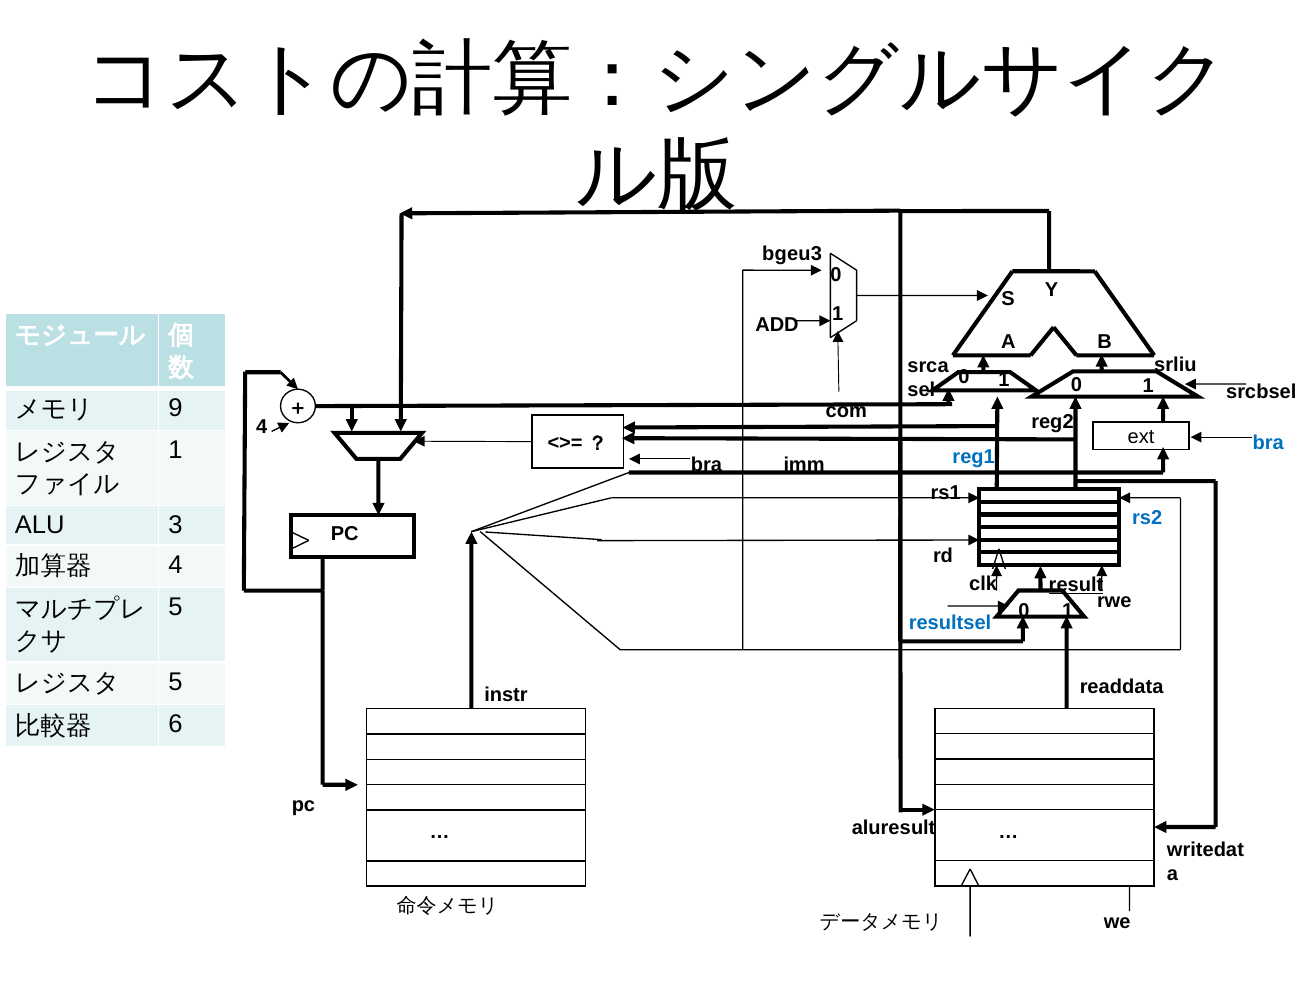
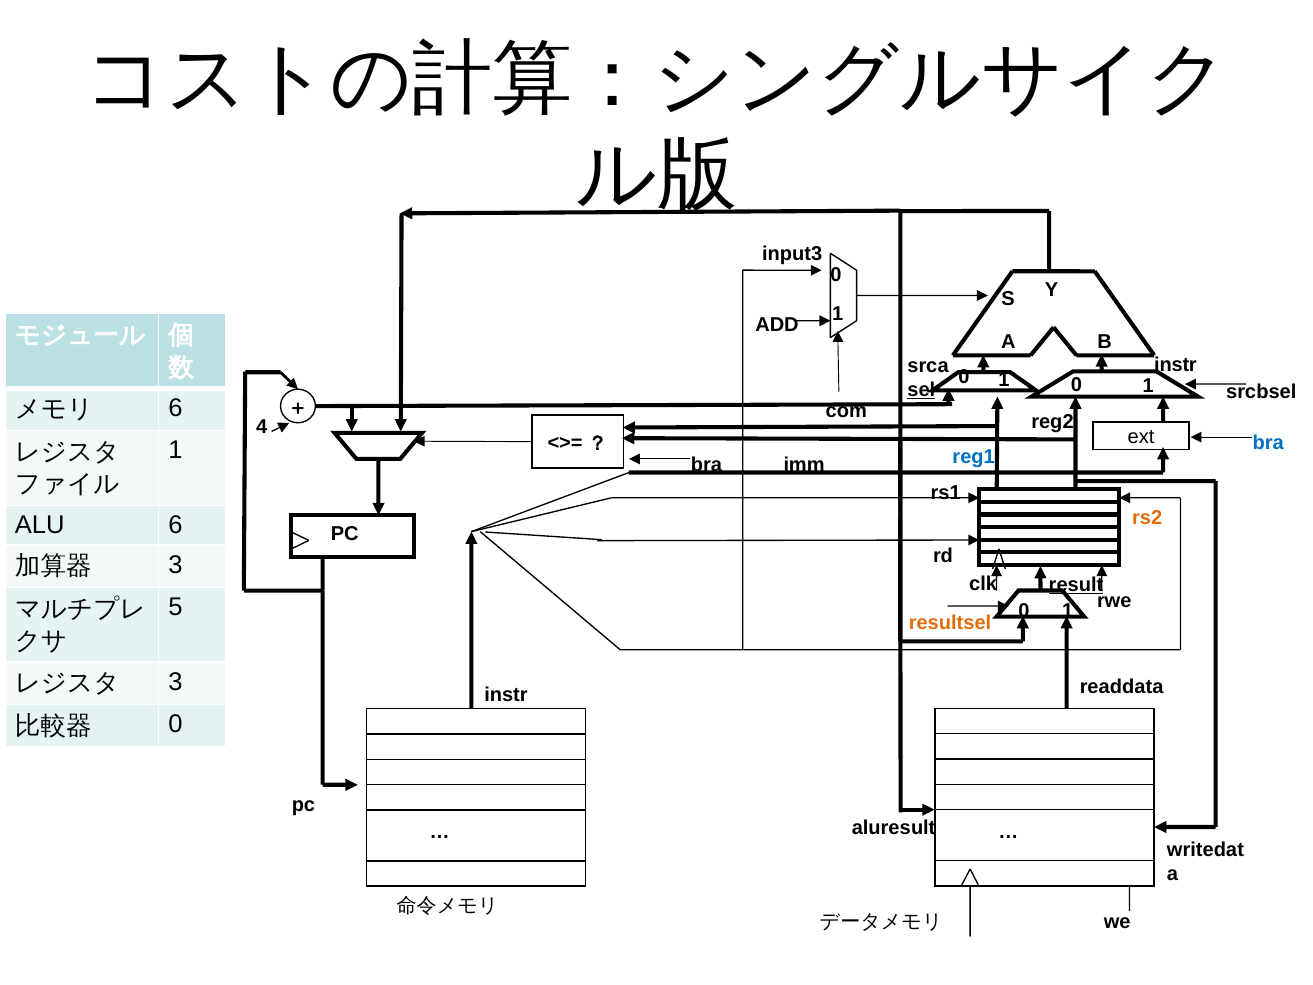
bgeu3: bgeu3 -> input3
srliu at (1175, 365): srliu -> instr
sel underline: none -> present
9 at (175, 408): 9 -> 6
rs2 colour: blue -> orange
ALU 3: 3 -> 6
4 at (175, 565): 4 -> 3
resultsel colour: blue -> orange
5 at (175, 682): 5 -> 3
6 at (175, 724): 6 -> 0
